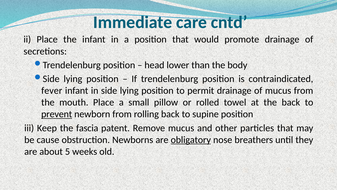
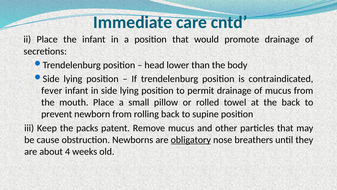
prevent underline: present -> none
fascia: fascia -> packs
5: 5 -> 4
